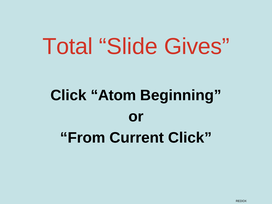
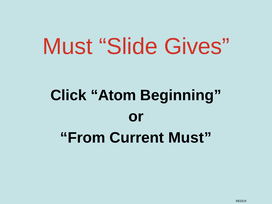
Total at (68, 47): Total -> Must
Current Click: Click -> Must
